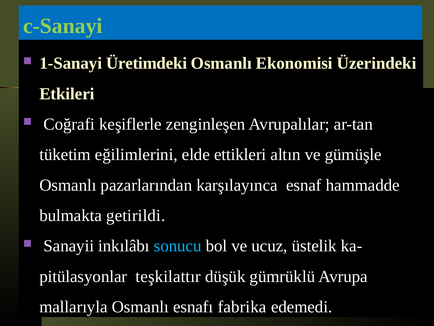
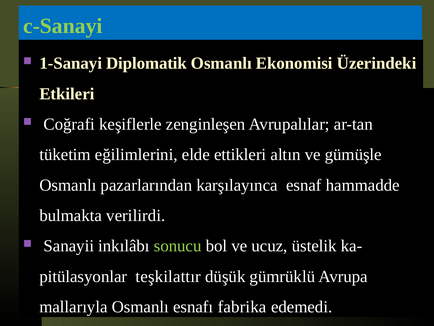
Üretimdeki: Üretimdeki -> Diplomatik
getirildi: getirildi -> verilirdi
sonucu colour: light blue -> light green
